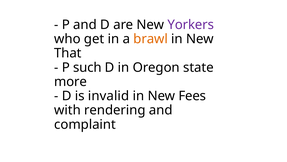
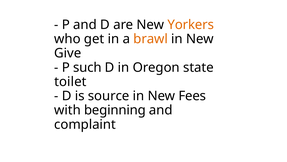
Yorkers colour: purple -> orange
That: That -> Give
more: more -> toilet
invalid: invalid -> source
rendering: rendering -> beginning
